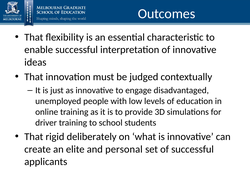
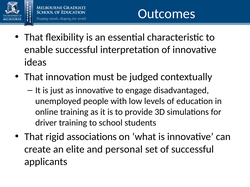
deliberately: deliberately -> associations
